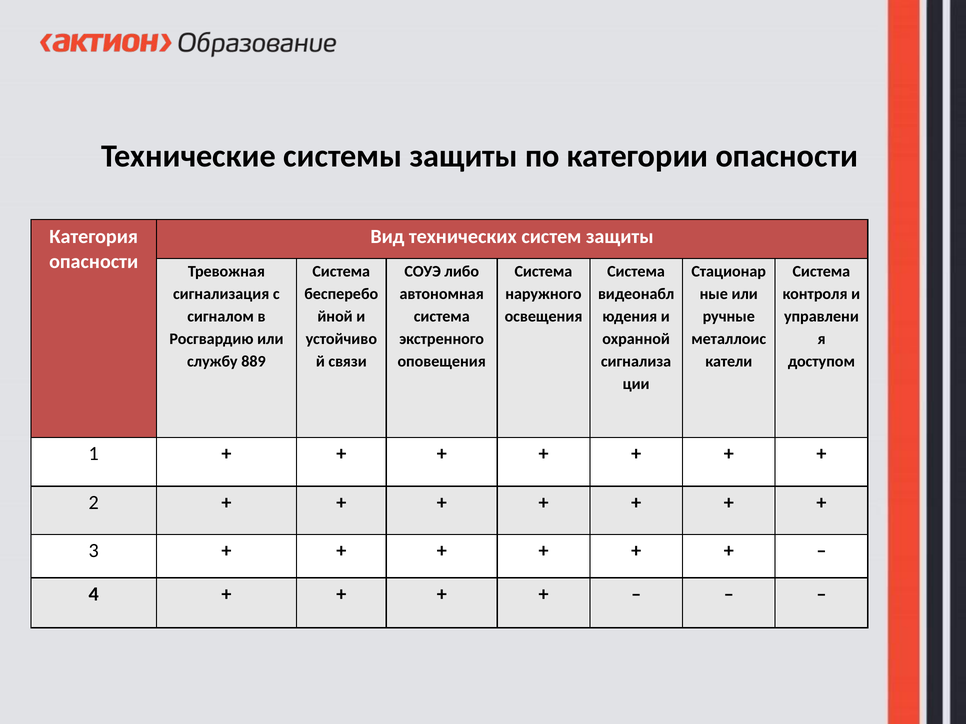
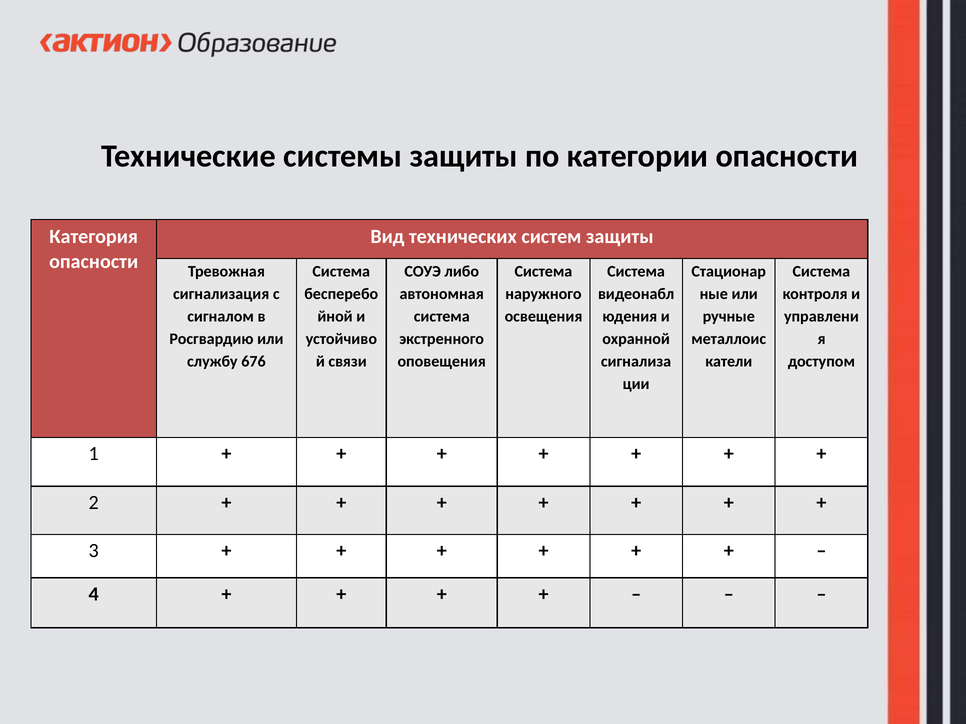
889: 889 -> 676
